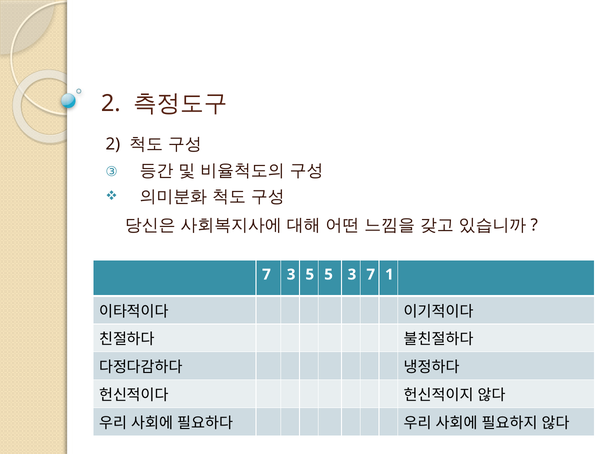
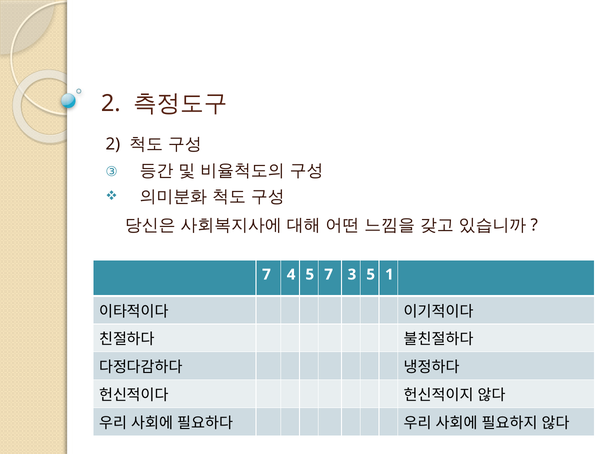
7 3: 3 -> 4
5 5: 5 -> 7
3 7: 7 -> 5
